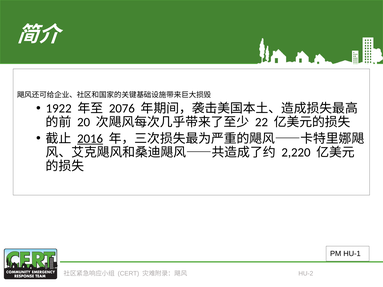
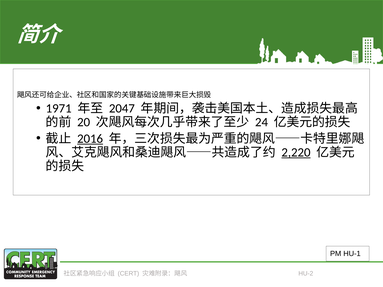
1922: 1922 -> 1971
2076: 2076 -> 2047
22: 22 -> 24
2,220 underline: none -> present
